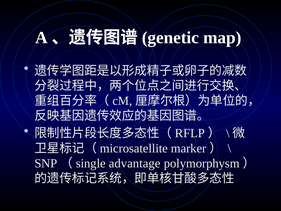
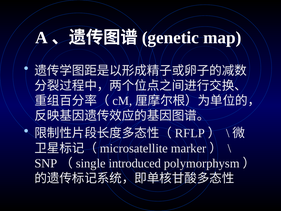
advantage: advantage -> introduced
